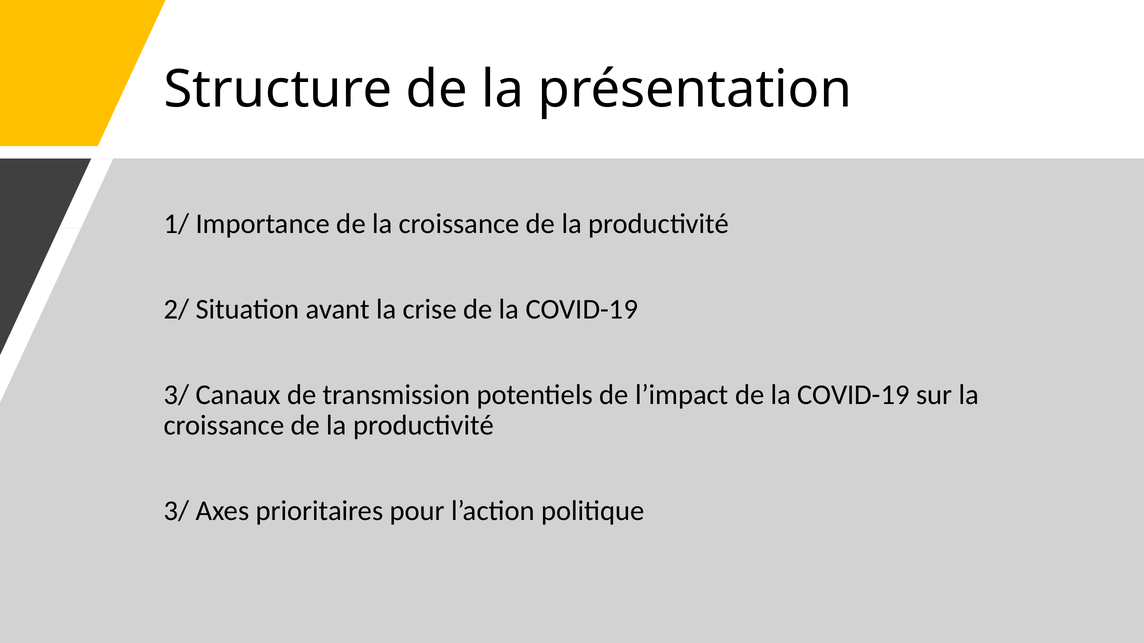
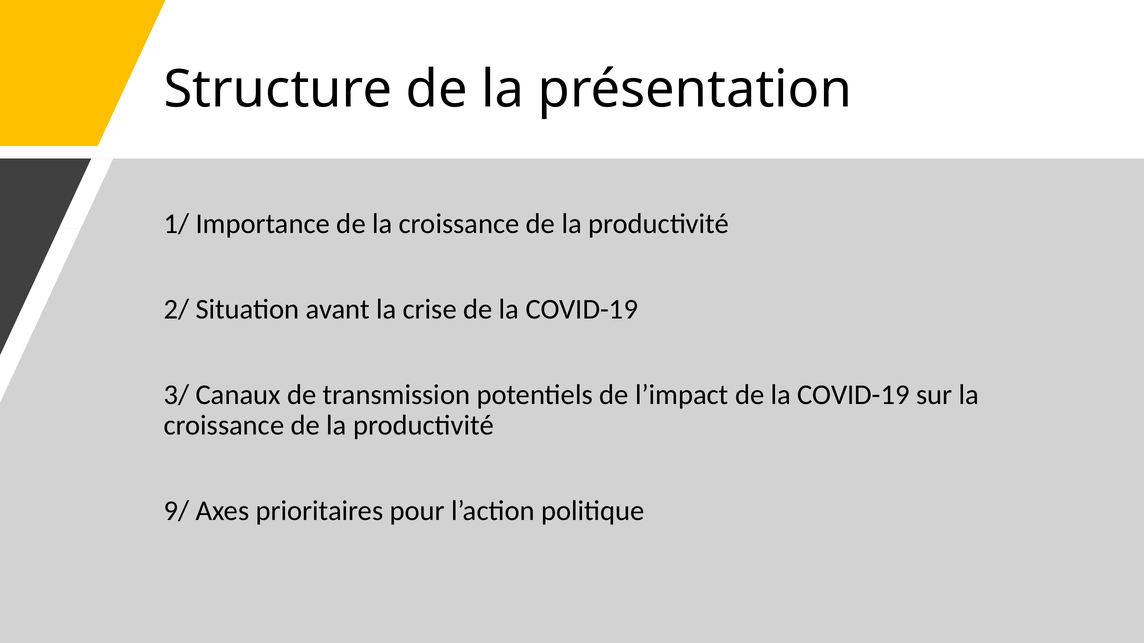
3/ at (176, 511): 3/ -> 9/
